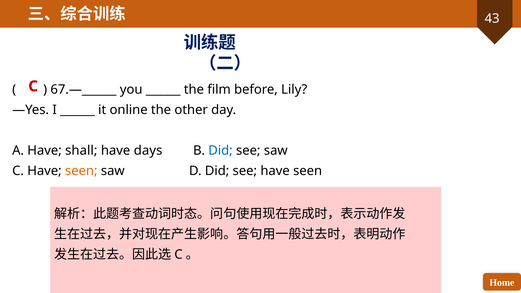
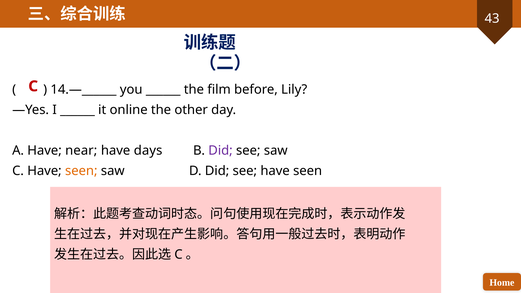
67.—______: 67.—______ -> 14.—______
shall: shall -> near
Did at (221, 150) colour: blue -> purple
